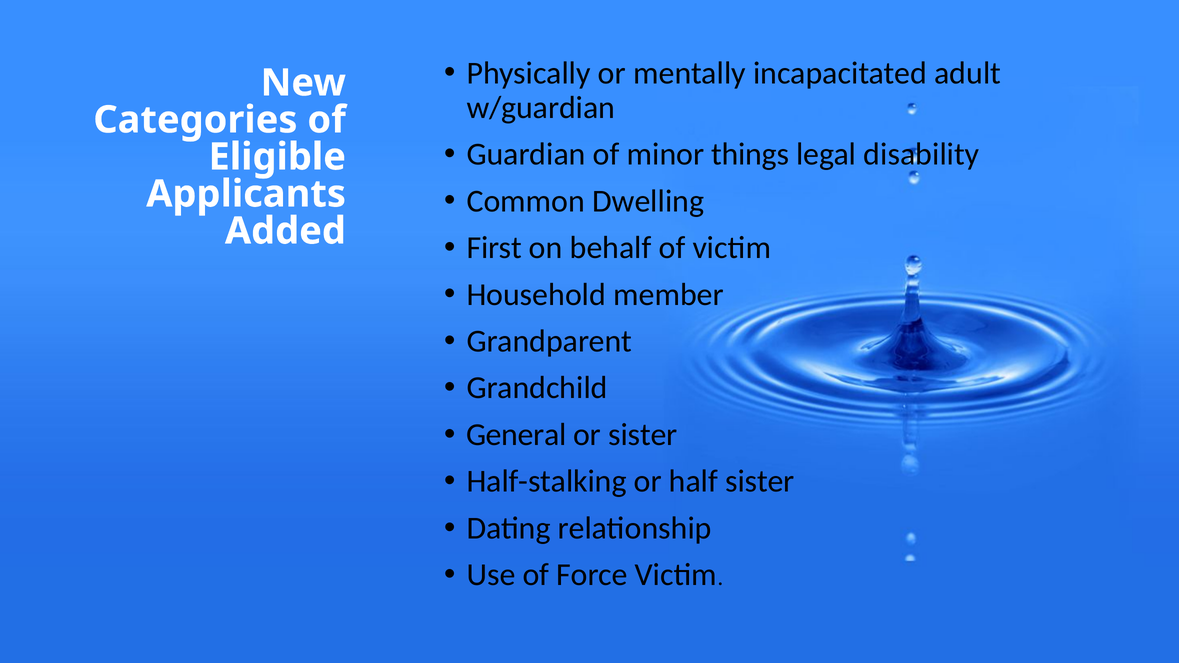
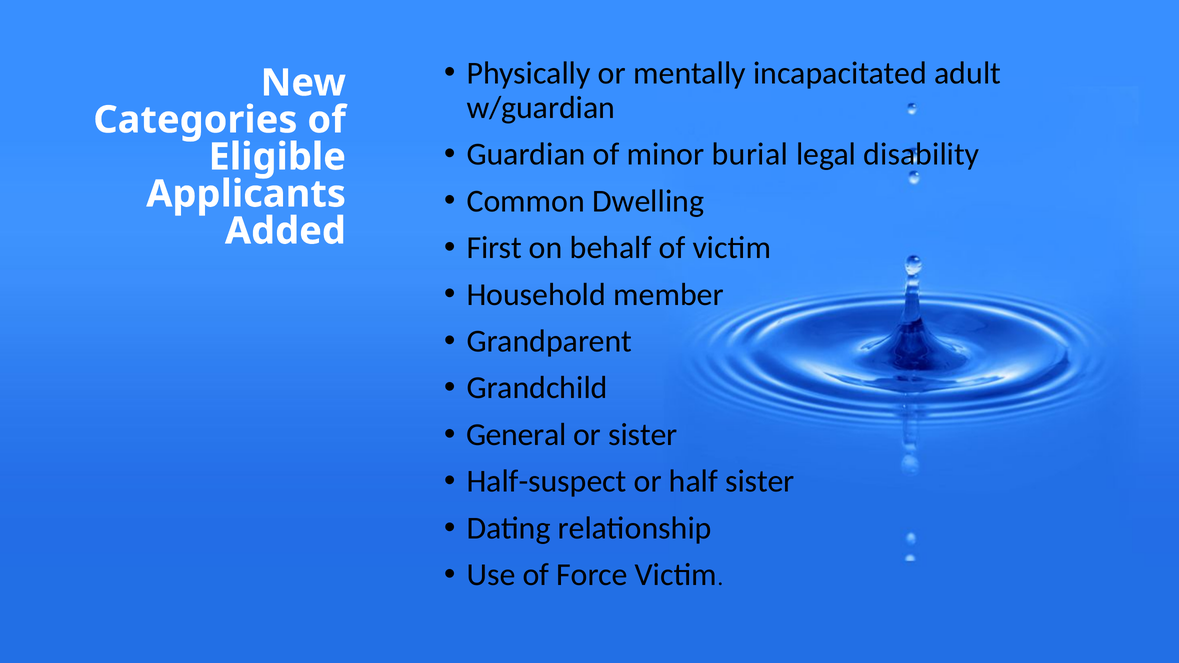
things: things -> burial
Half-stalking: Half-stalking -> Half-suspect
